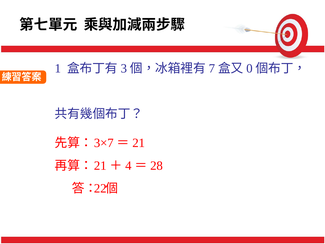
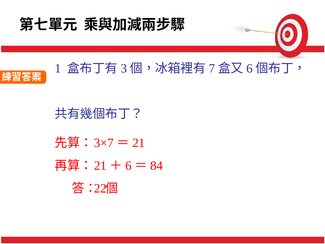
0 at (249, 68): 0 -> 6
4 at (128, 166): 4 -> 6
28: 28 -> 84
